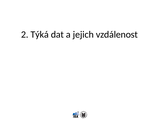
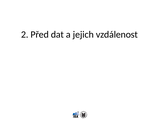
Týká: Týká -> Před
